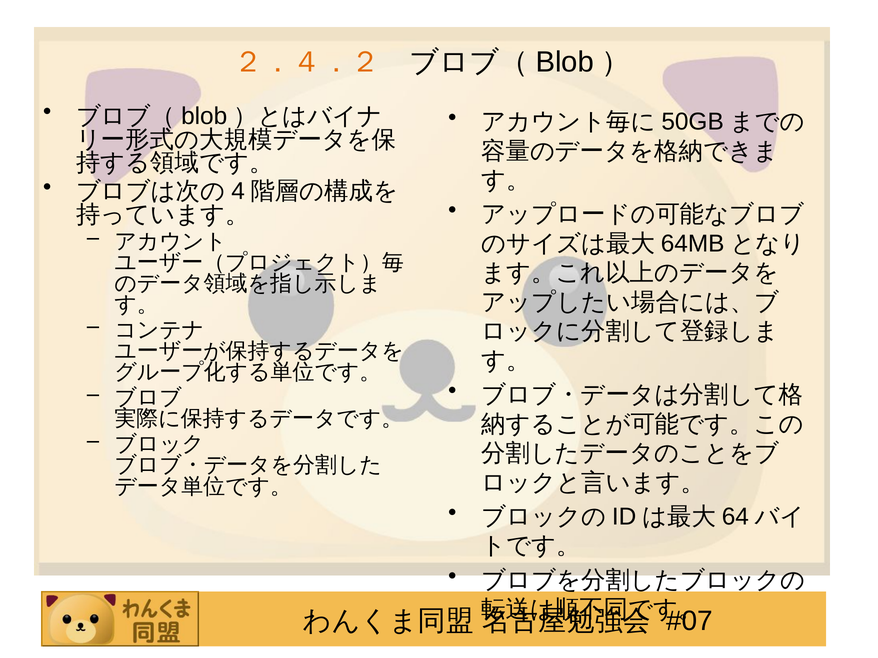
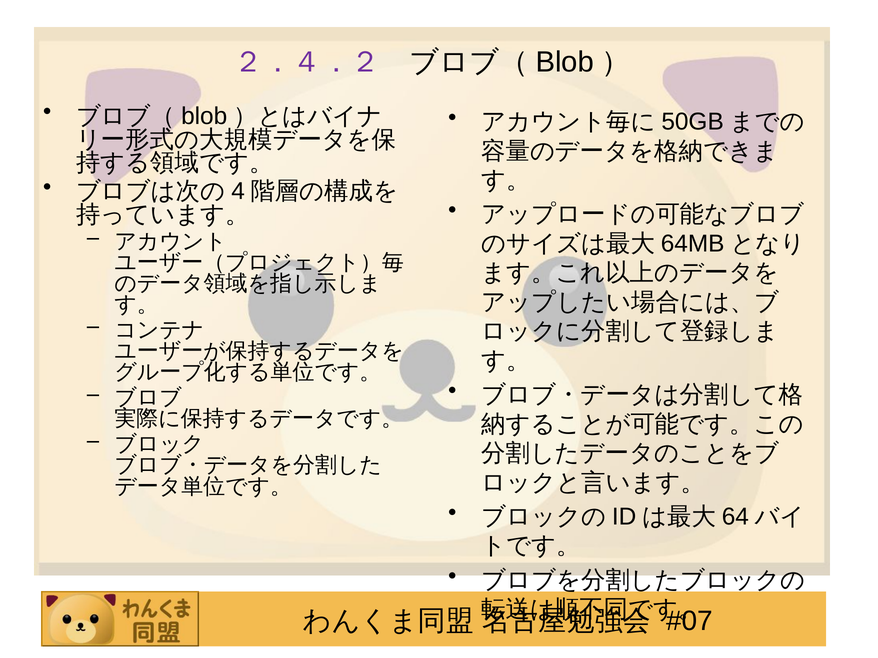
２．４．２ colour: orange -> purple
